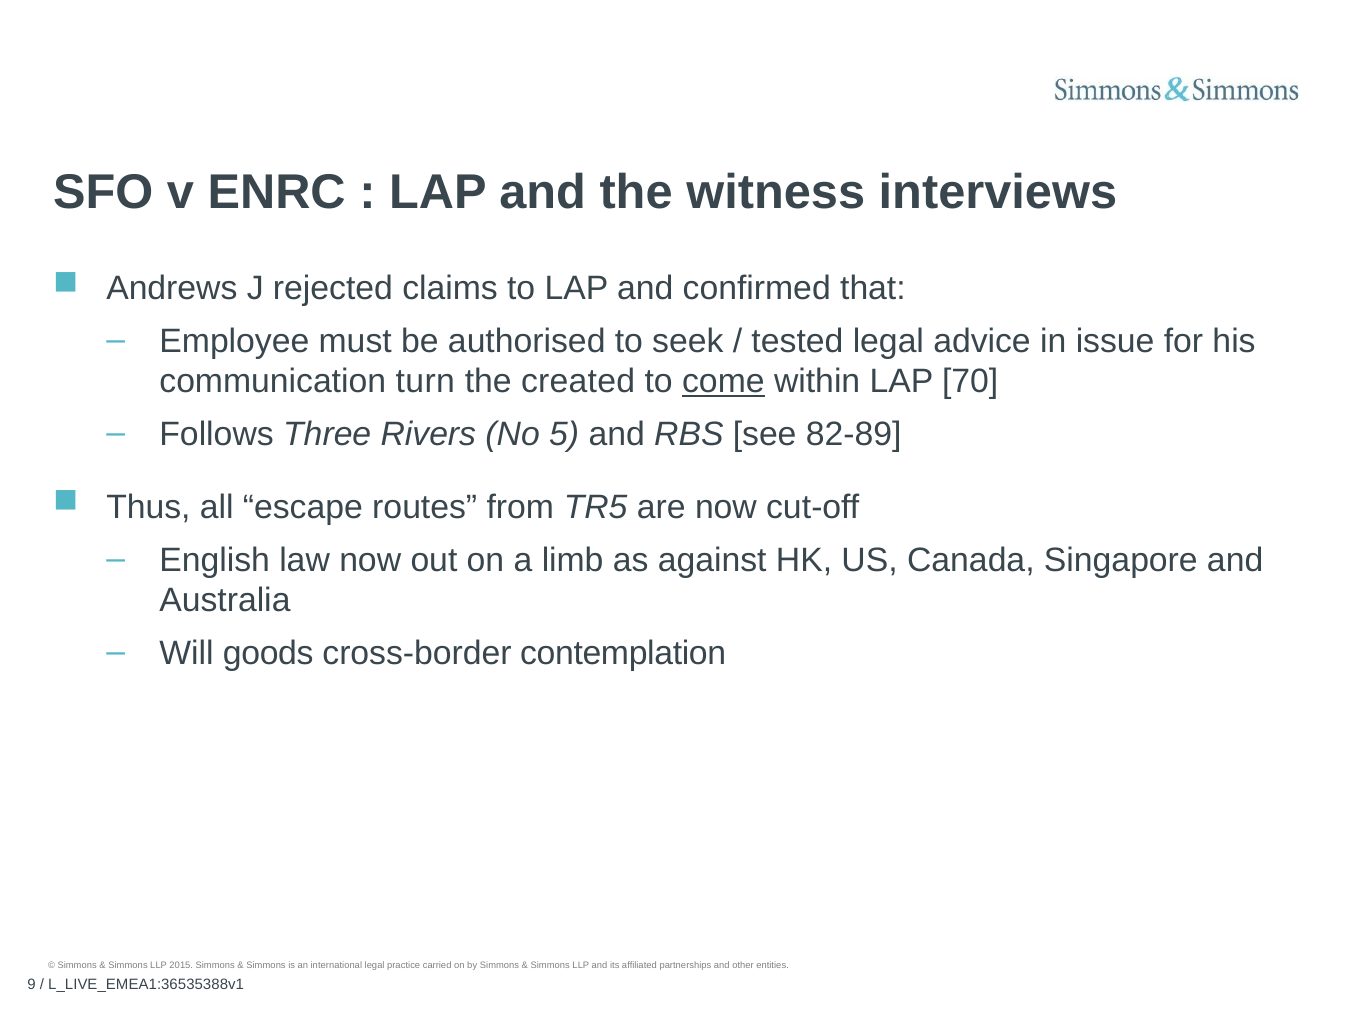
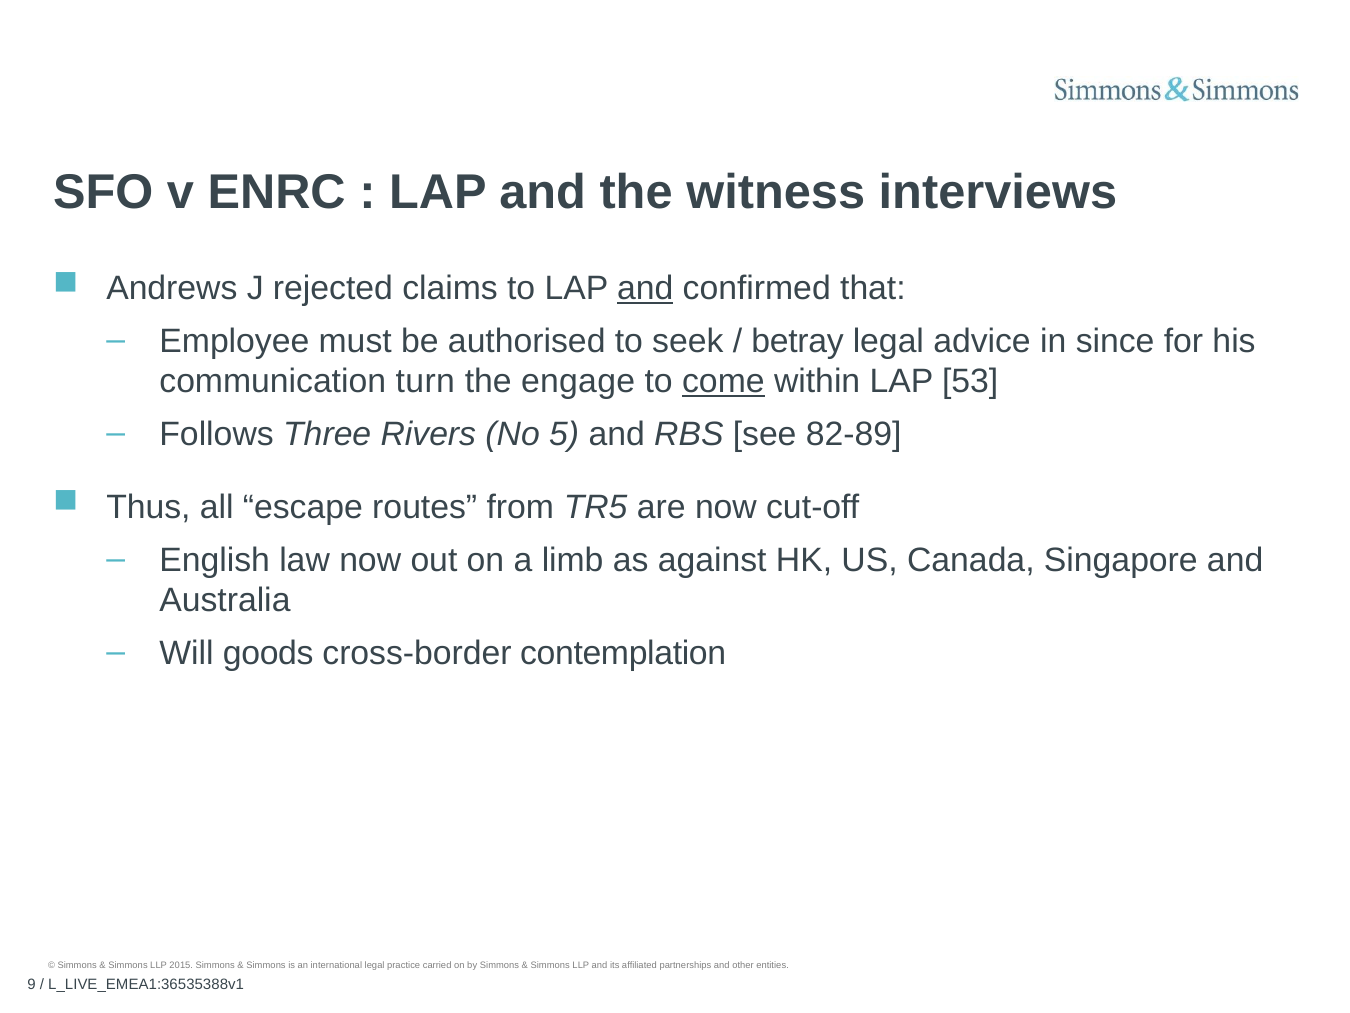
and at (645, 288) underline: none -> present
tested: tested -> betray
issue: issue -> since
created: created -> engage
70: 70 -> 53
